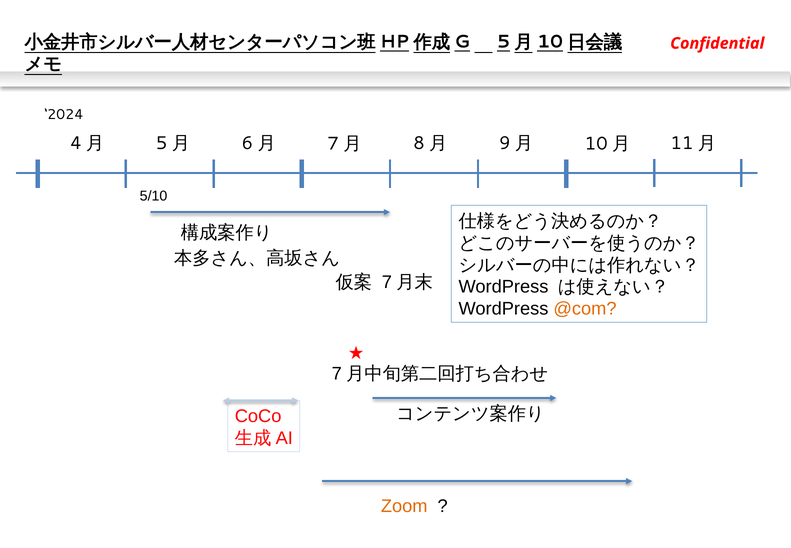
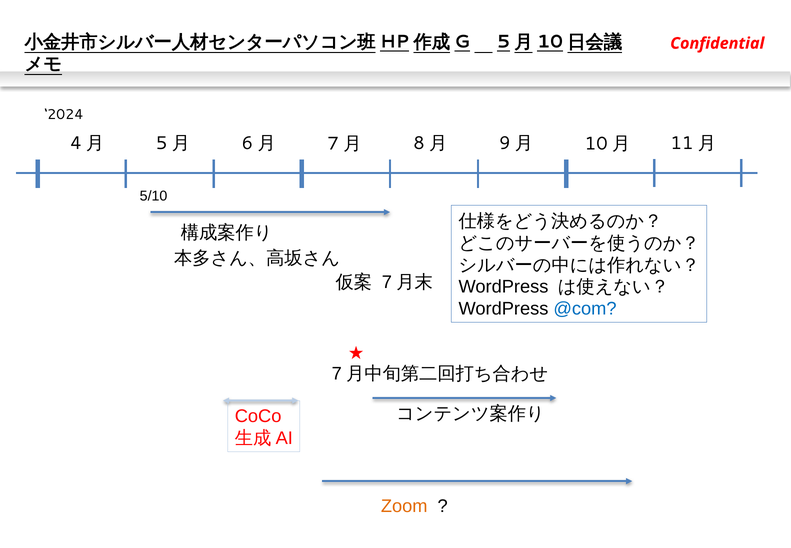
@com colour: orange -> blue
